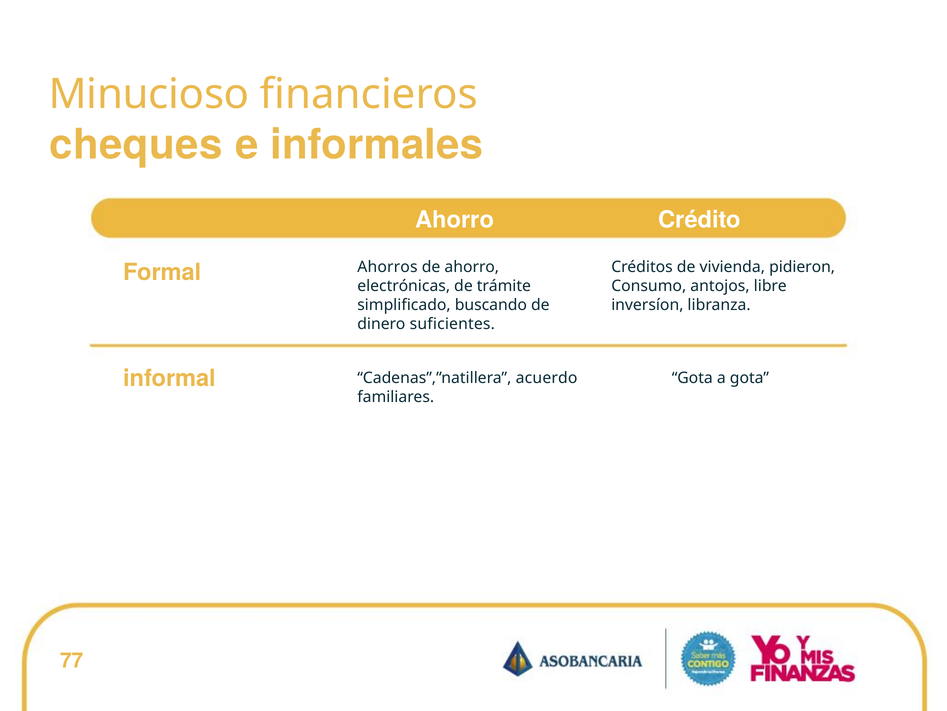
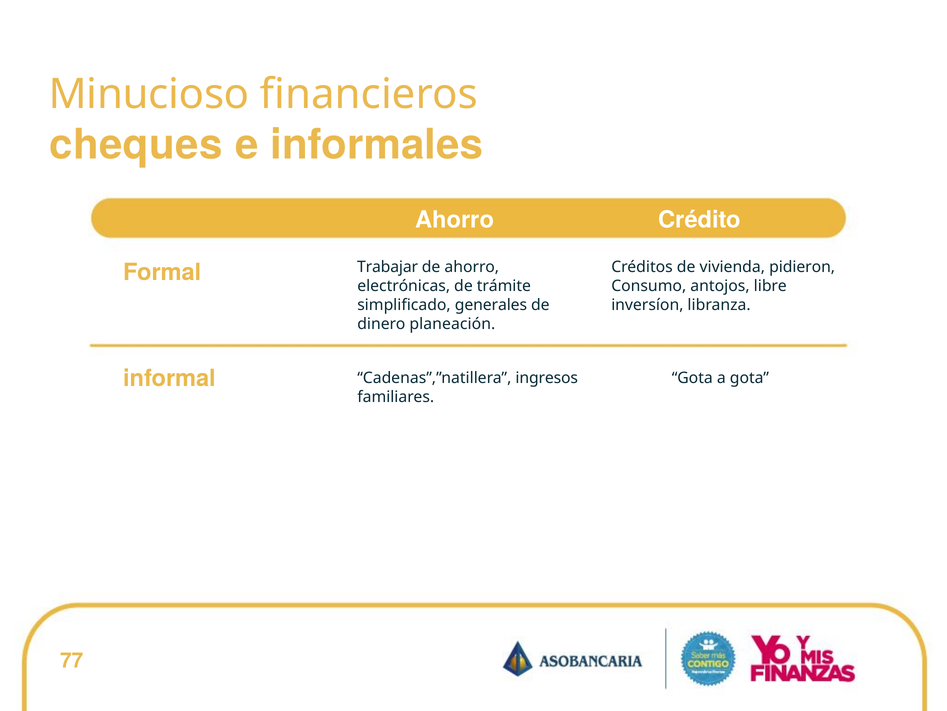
Ahorros: Ahorros -> Trabajar
buscando: buscando -> generales
suficientes: suficientes -> planeación
acuerdo: acuerdo -> ingresos
